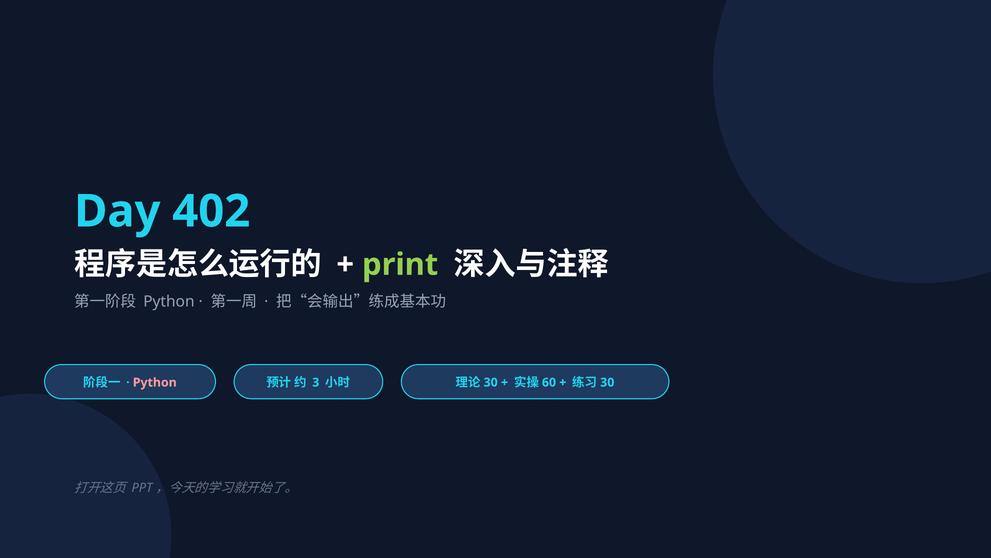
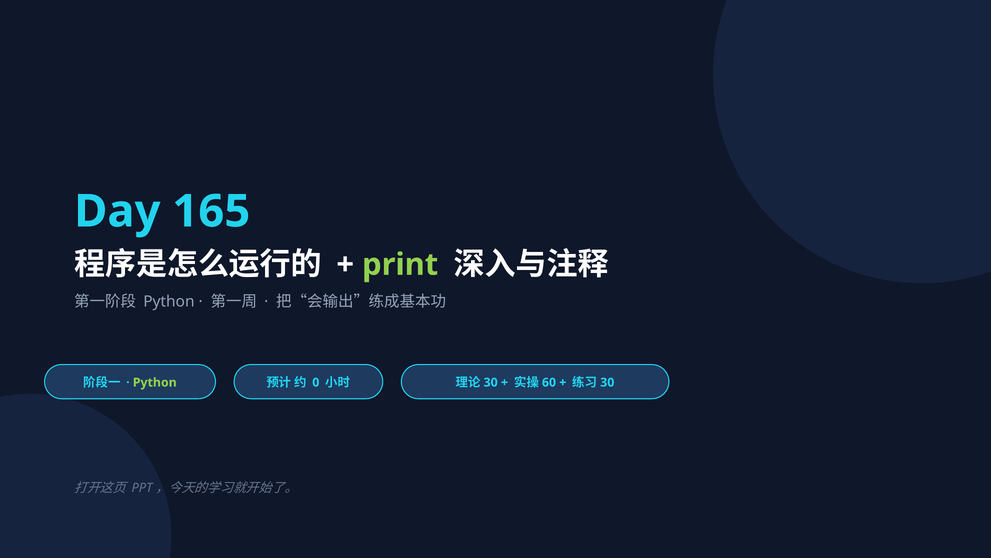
402: 402 -> 165
Python at (155, 382) colour: pink -> light green
3: 3 -> 0
